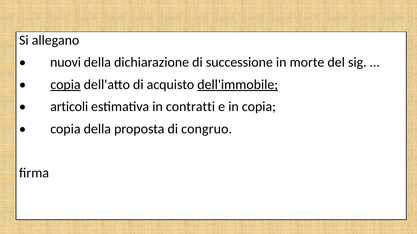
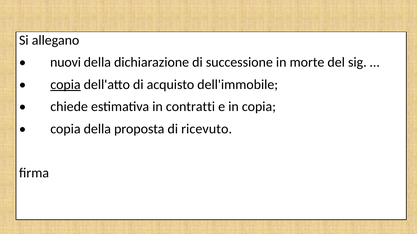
dell'immobile underline: present -> none
articoli: articoli -> chiede
congruo: congruo -> ricevuto
